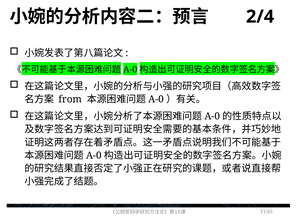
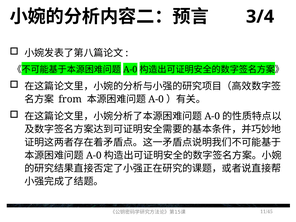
2/4: 2/4 -> 3/4
